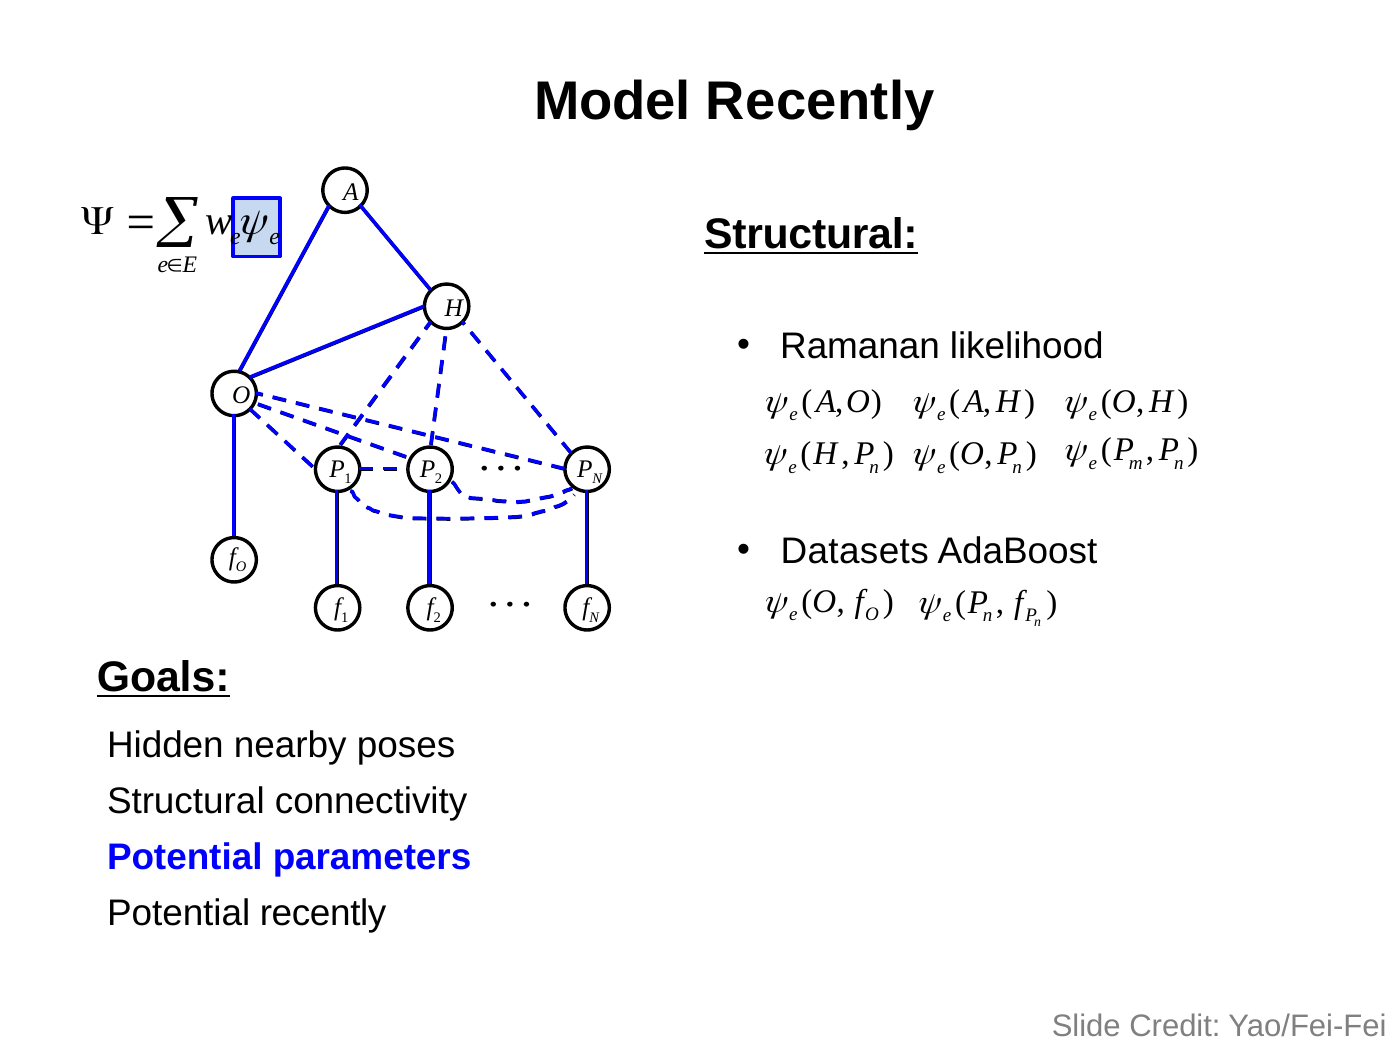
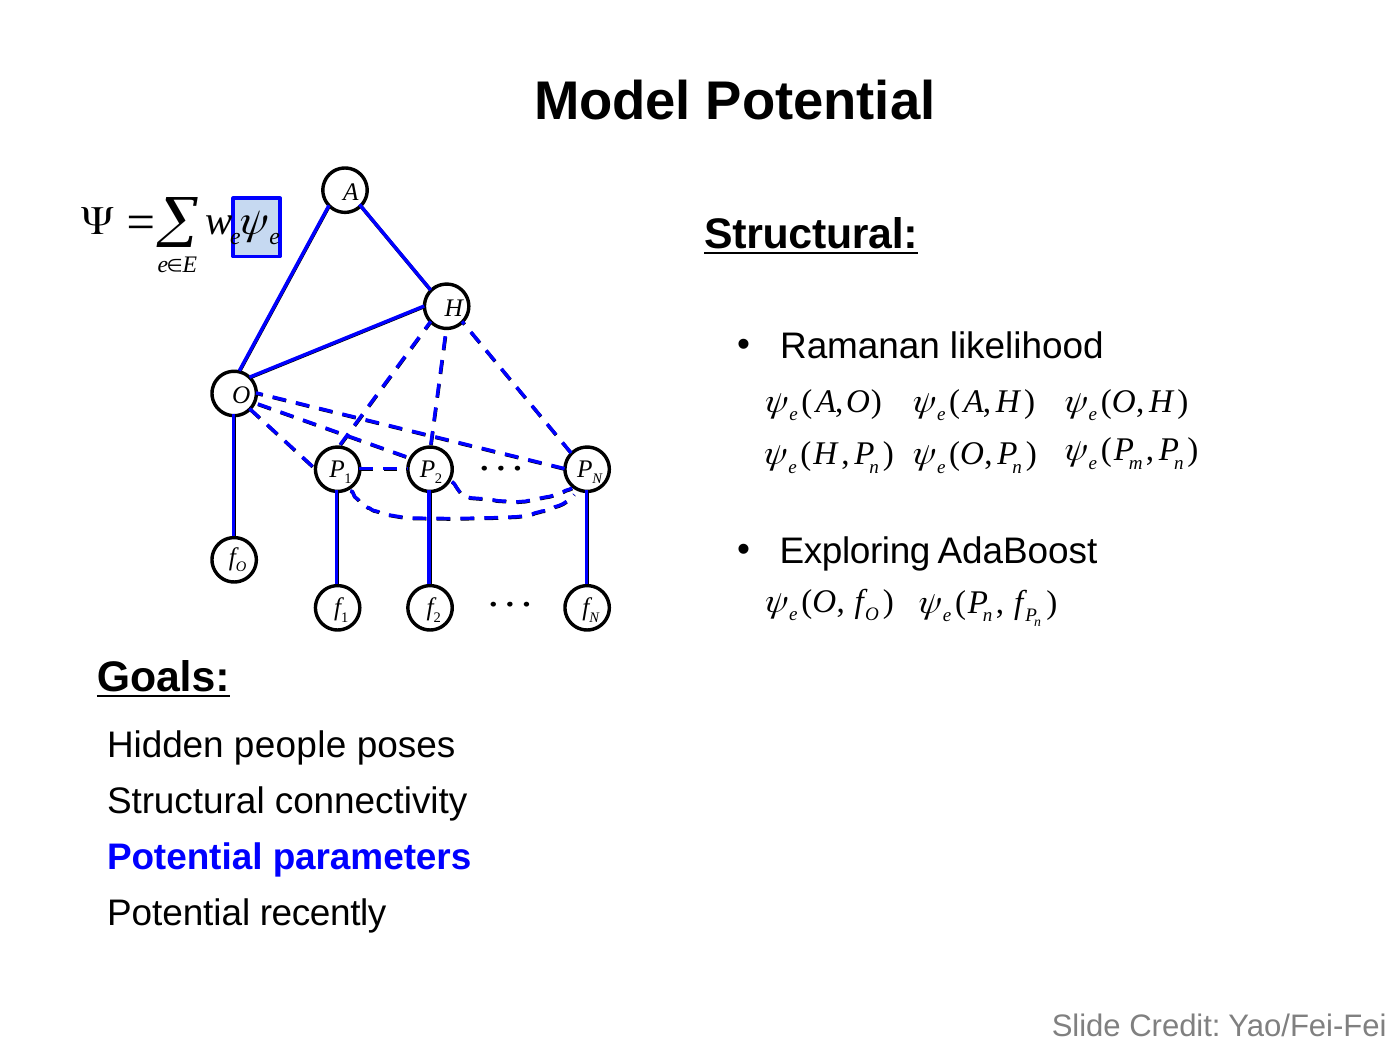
Model Recently: Recently -> Potential
Datasets: Datasets -> Exploring
nearby: nearby -> people
